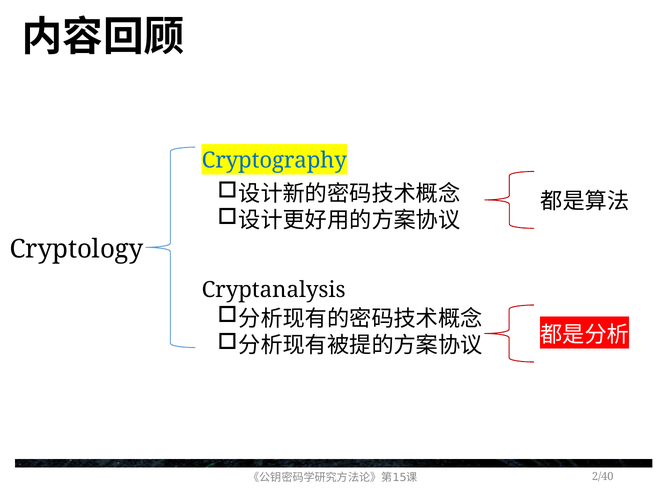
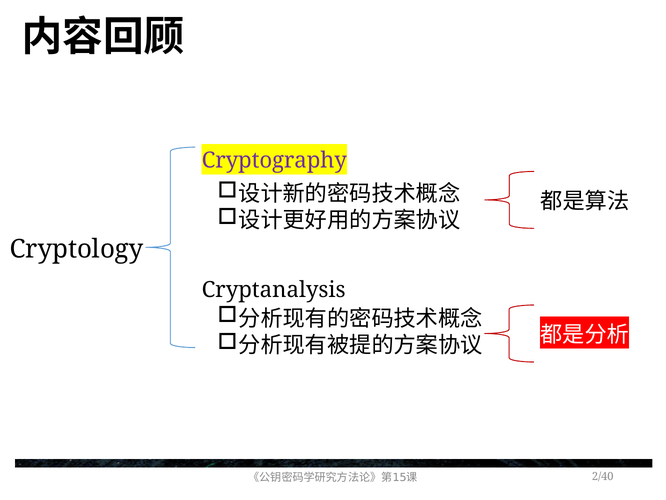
Cryptography colour: blue -> purple
